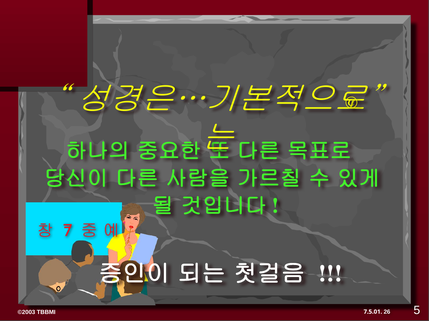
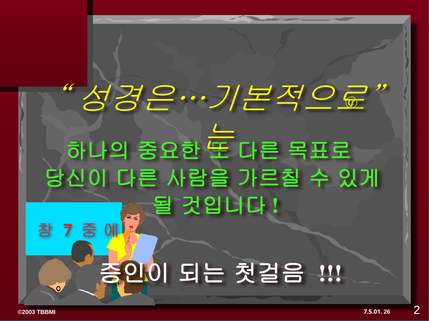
5: 5 -> 2
